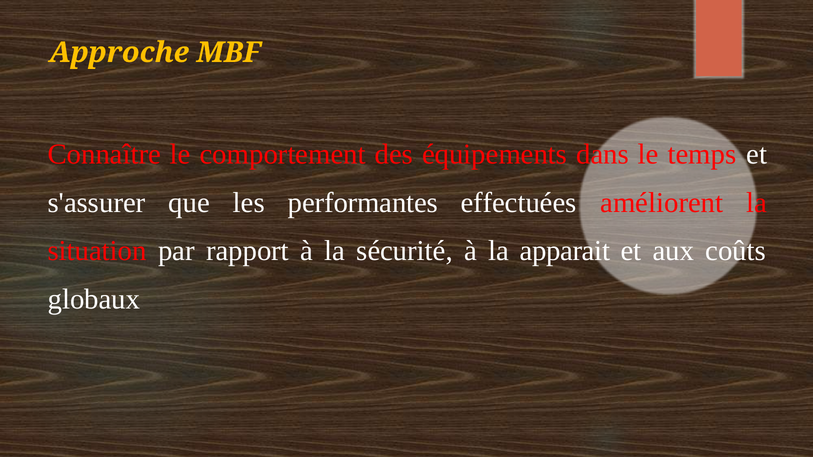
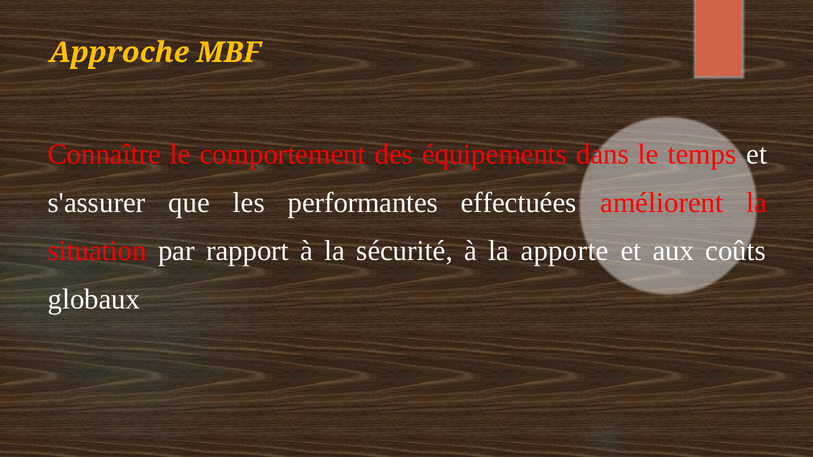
apparait: apparait -> apporte
